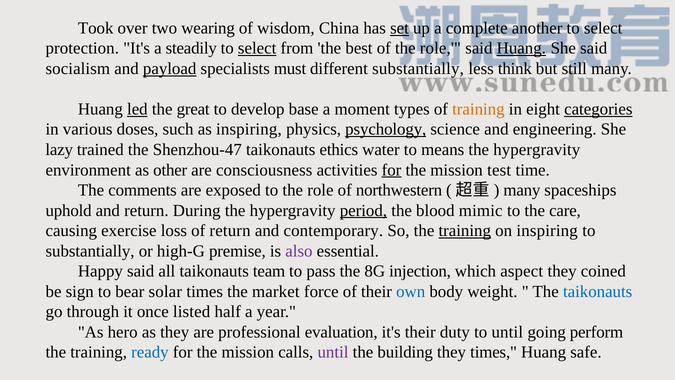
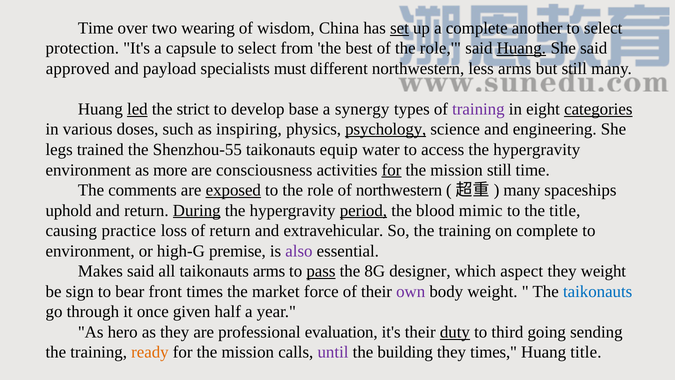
Took at (96, 28): Took -> Time
steadily: steadily -> capsule
select at (257, 48) underline: present -> none
socialism: socialism -> approved
payload underline: present -> none
different substantially: substantially -> northwestern
less think: think -> arms
great: great -> strict
moment: moment -> synergy
training at (478, 109) colour: orange -> purple
lazy: lazy -> legs
Shenzhou-47: Shenzhou-47 -> Shenzhou-55
ethics: ethics -> equip
means: means -> access
other: other -> more
mission test: test -> still
exposed underline: none -> present
During underline: none -> present
the care: care -> title
exercise: exercise -> practice
contemporary: contemporary -> extravehicular
training at (465, 231) underline: present -> none
on inspiring: inspiring -> complete
substantially at (90, 251): substantially -> environment
Happy: Happy -> Makes
taikonauts team: team -> arms
pass underline: none -> present
injection: injection -> designer
they coined: coined -> weight
solar: solar -> front
own colour: blue -> purple
listed: listed -> given
duty underline: none -> present
to until: until -> third
perform: perform -> sending
ready colour: blue -> orange
Huang safe: safe -> title
